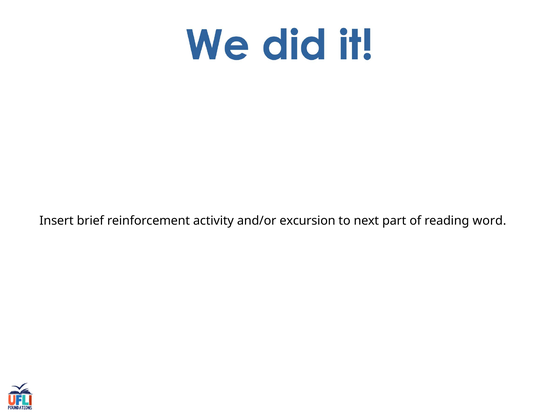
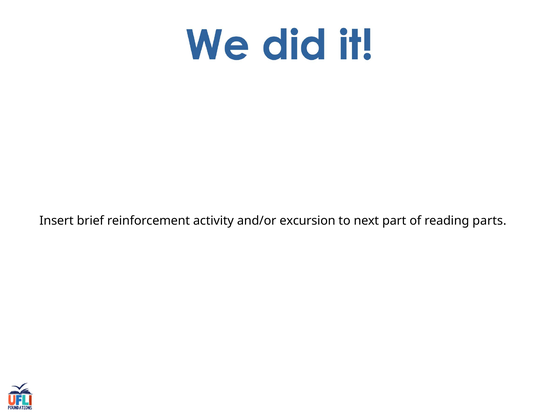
word: word -> parts
